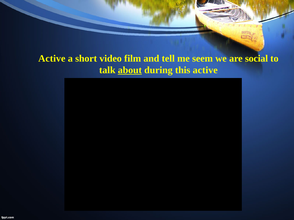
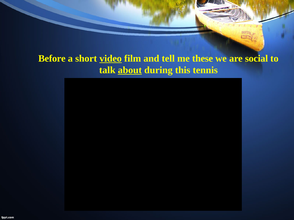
Active at (52, 59): Active -> Before
video underline: none -> present
seem: seem -> these
this active: active -> tennis
